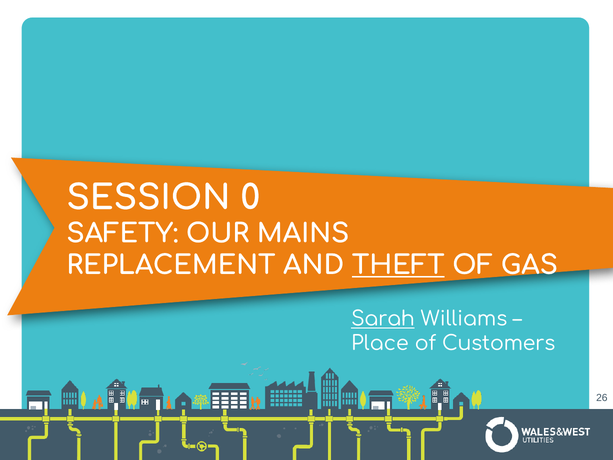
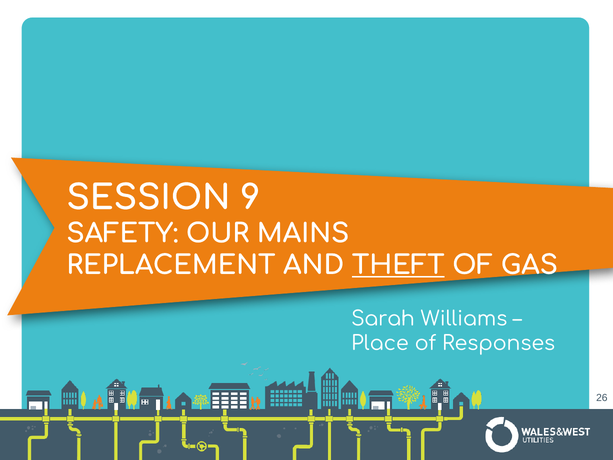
0: 0 -> 9
Sarah underline: present -> none
Customers: Customers -> Responses
